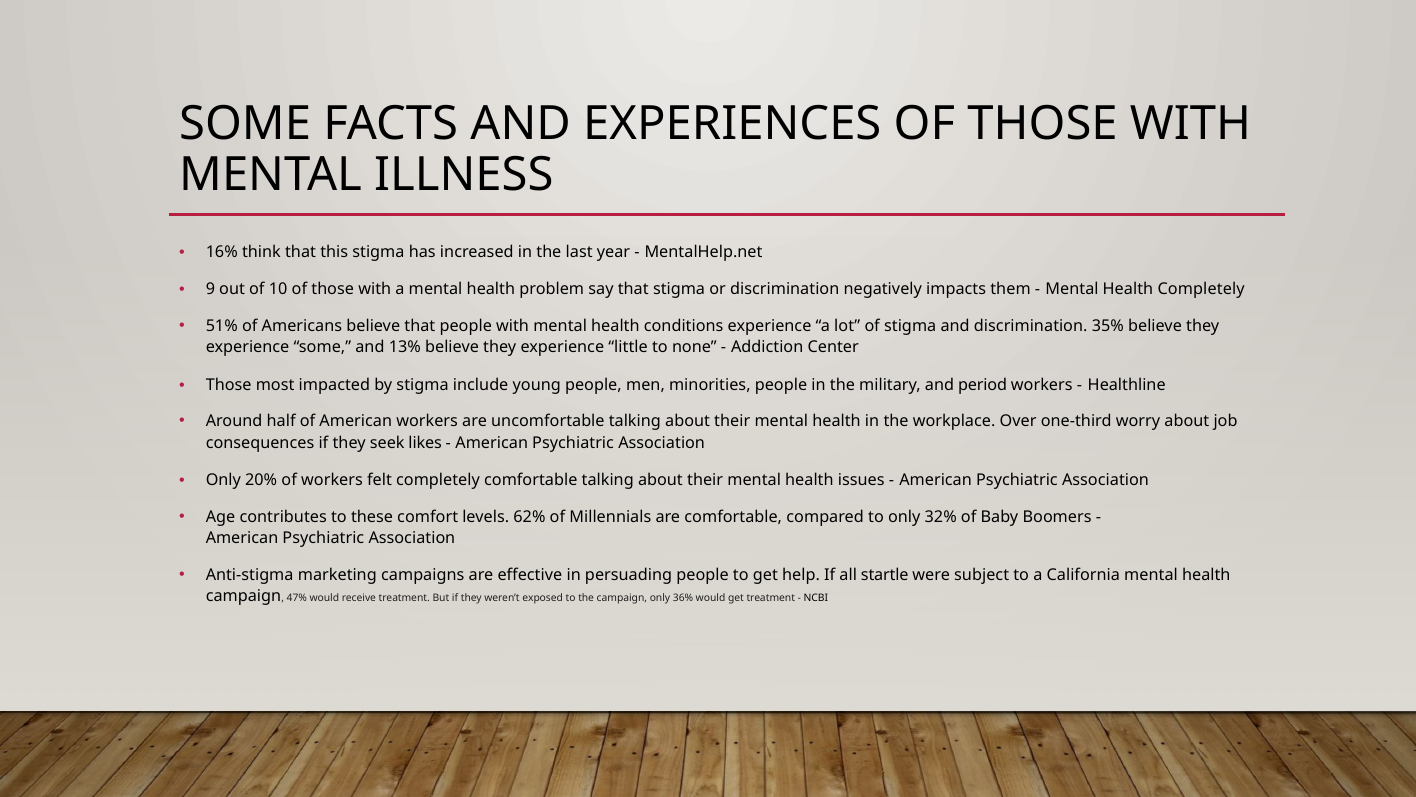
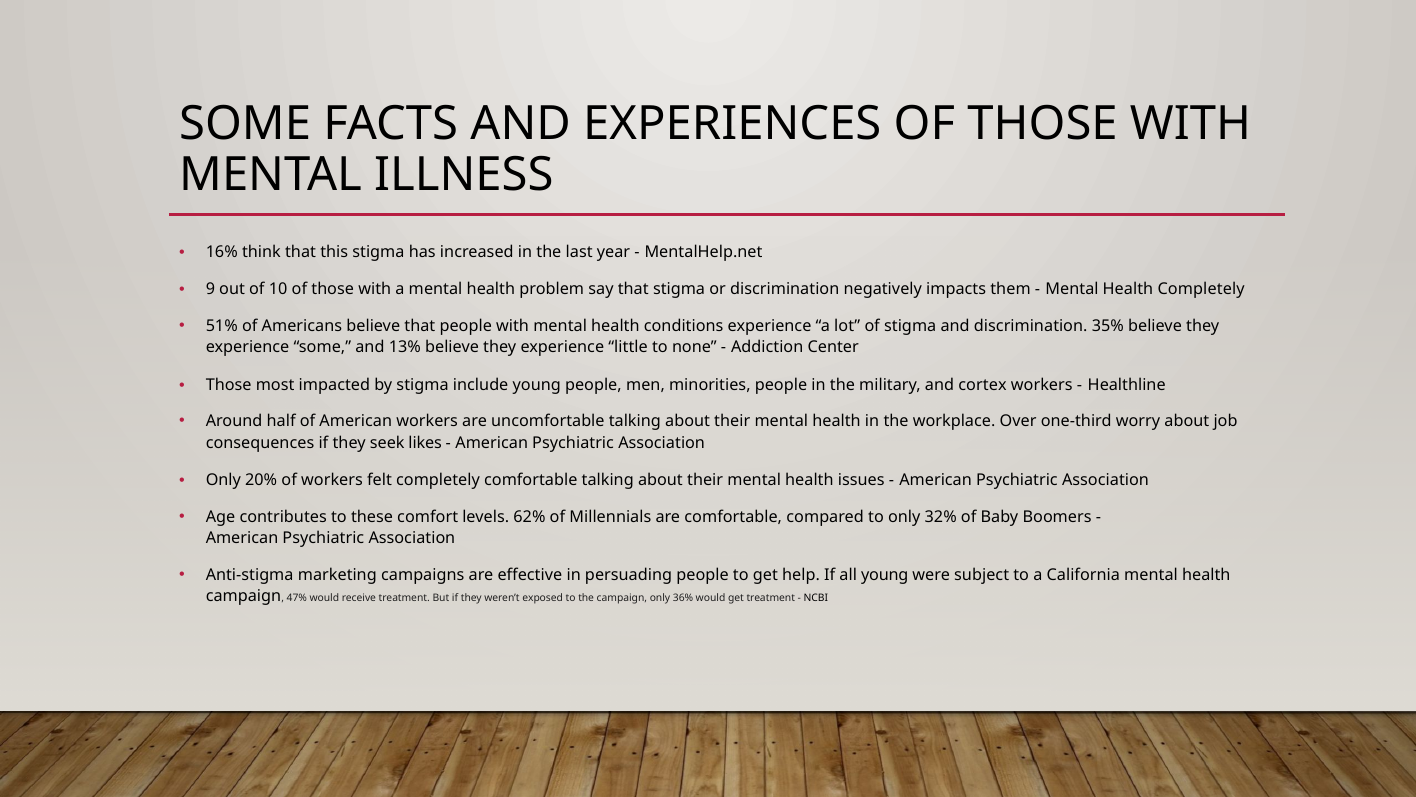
period: period -> cortex
all startle: startle -> young
